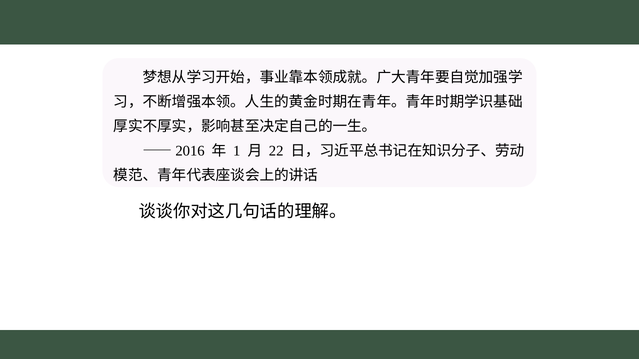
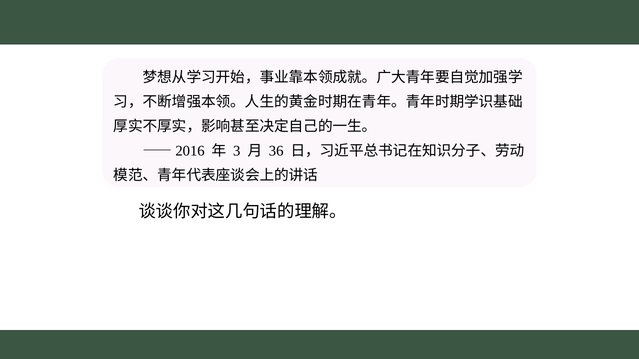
1: 1 -> 3
22: 22 -> 36
